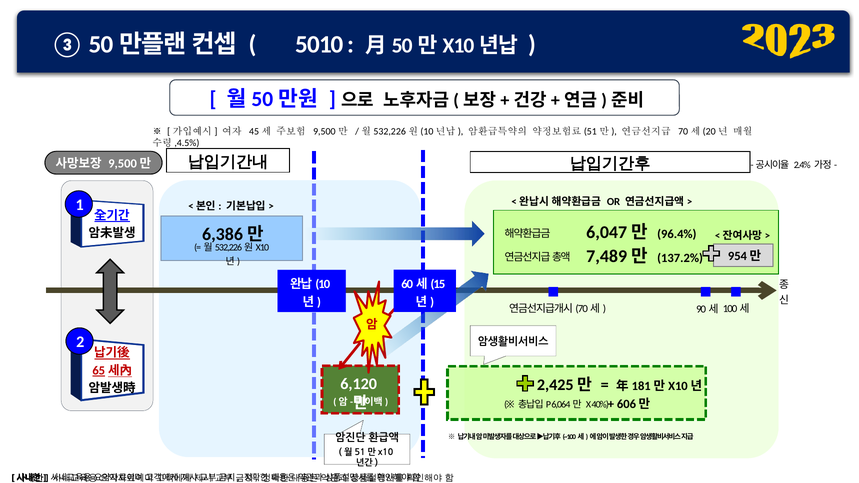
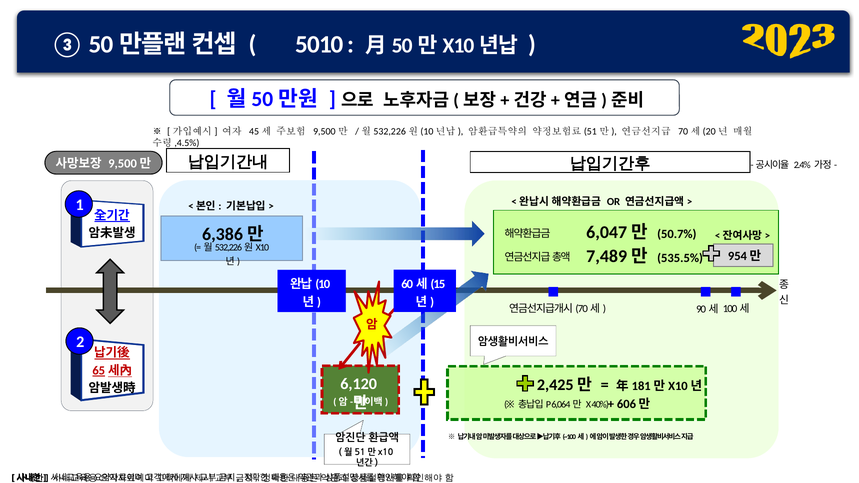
96.4%: 96.4% -> 50.7%
137.2%: 137.2% -> 535.5%
